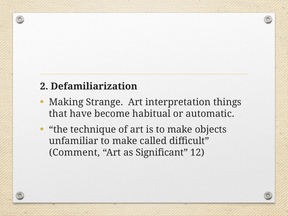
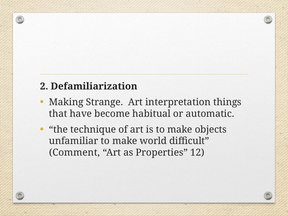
called: called -> world
Significant: Significant -> Properties
